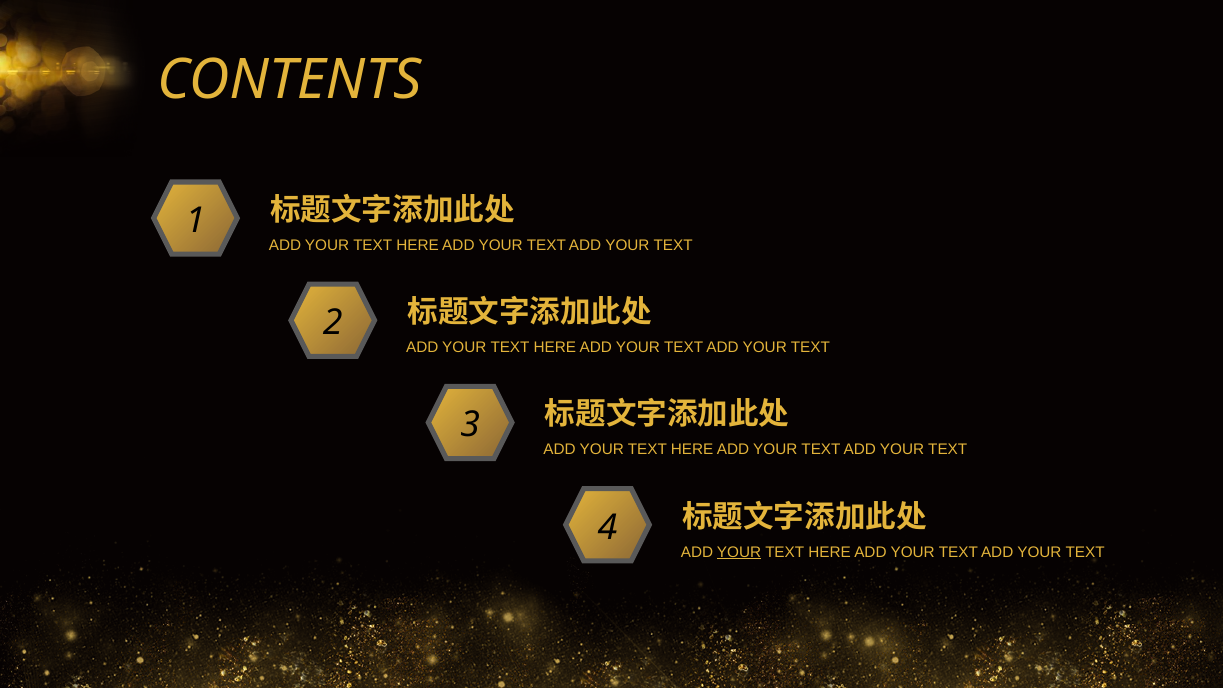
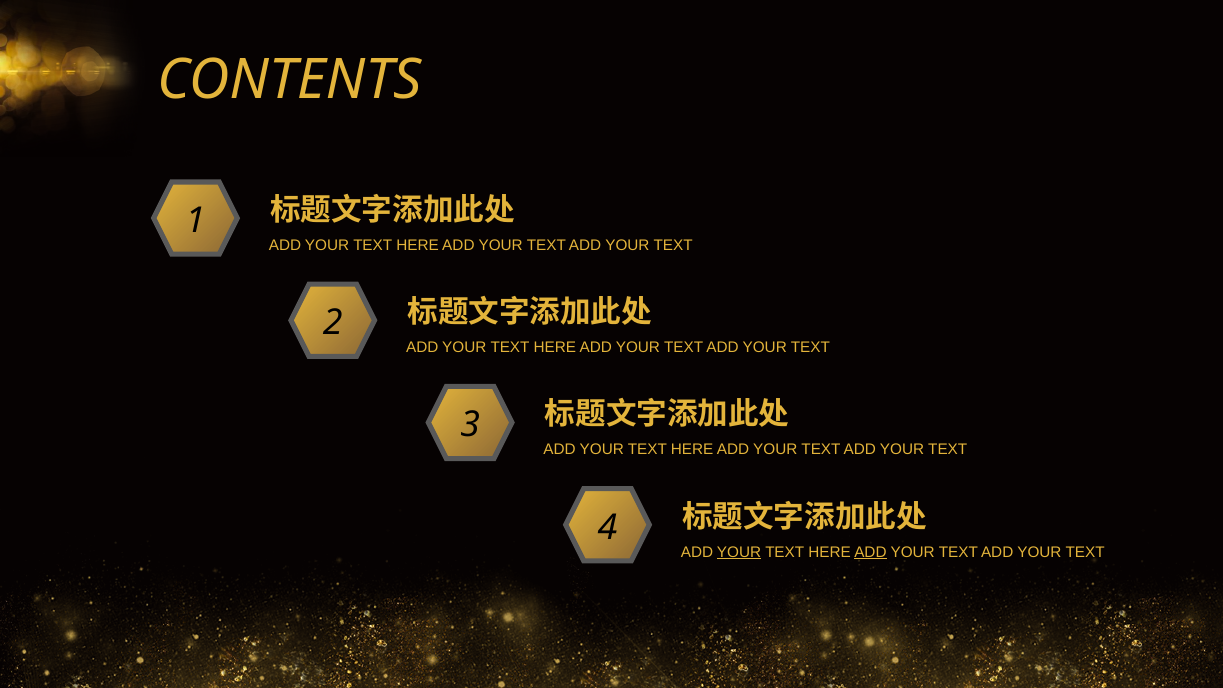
ADD at (870, 552) underline: none -> present
